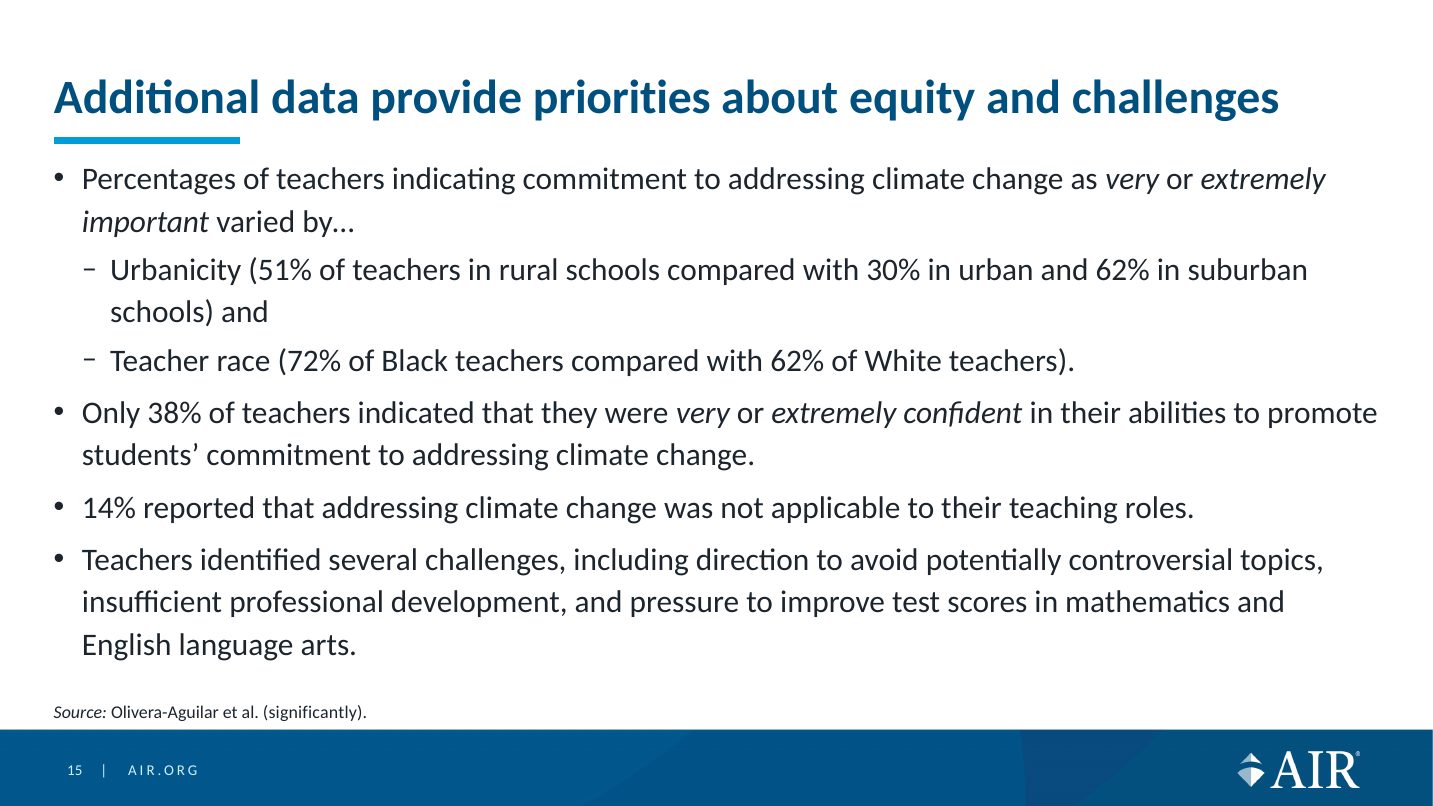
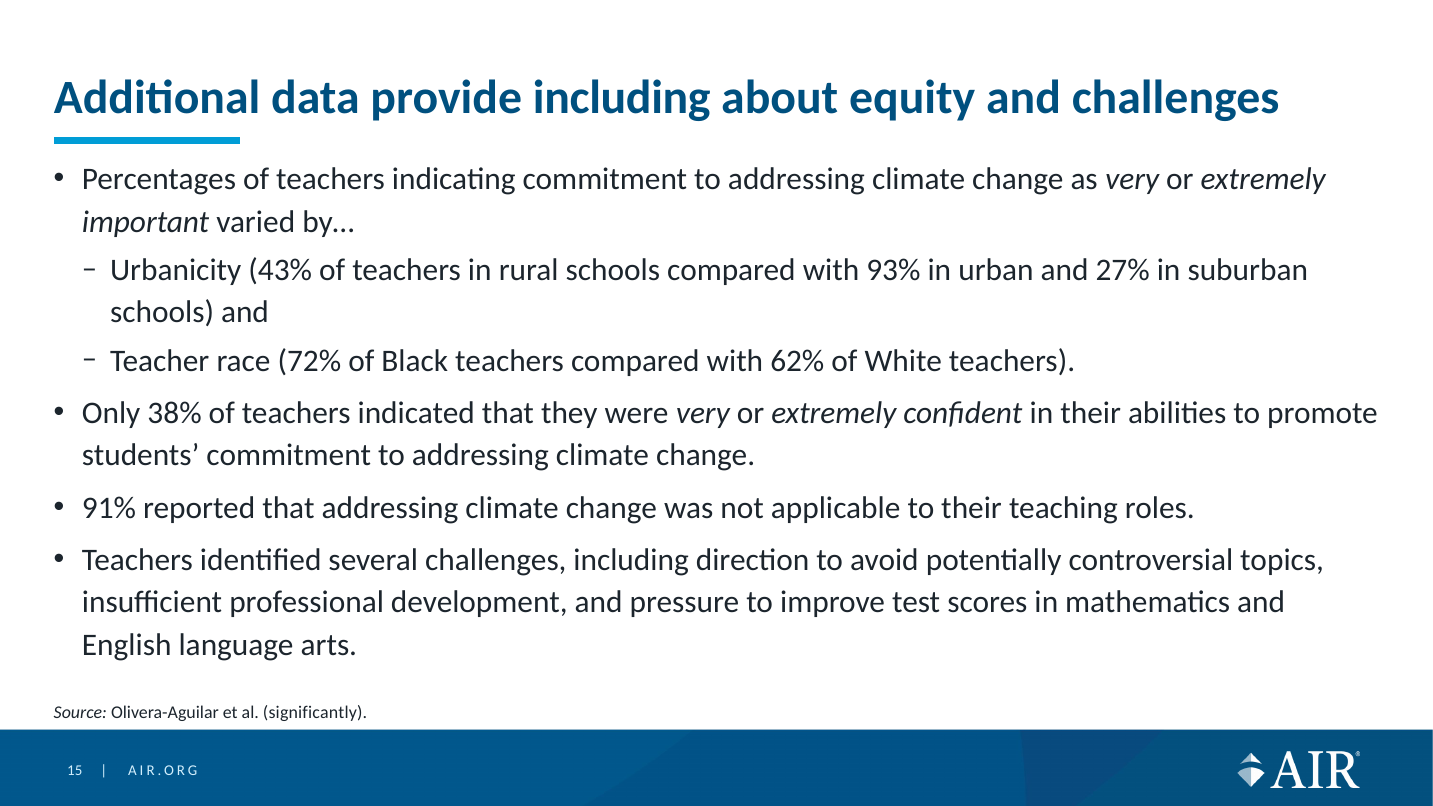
provide priorities: priorities -> including
51%: 51% -> 43%
30%: 30% -> 93%
and 62%: 62% -> 27%
14%: 14% -> 91%
